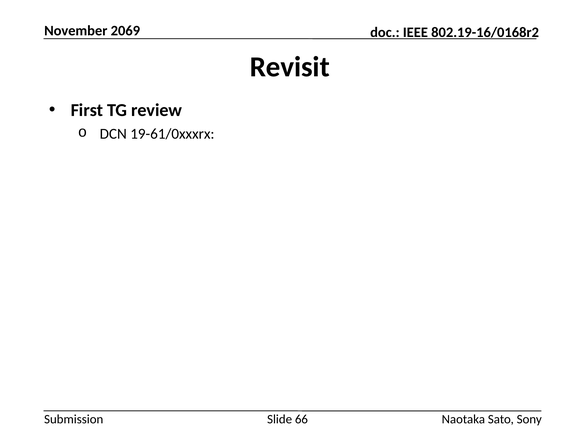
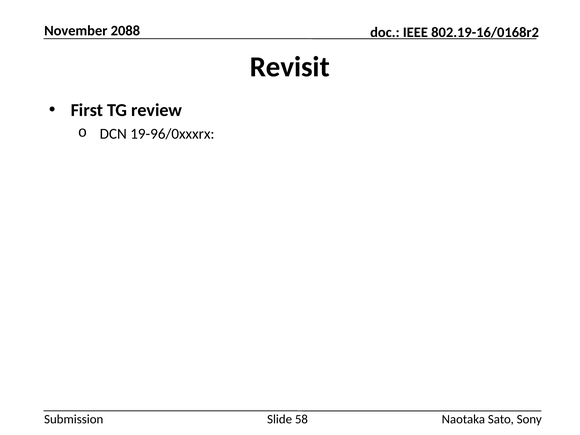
2069: 2069 -> 2088
19-61/0xxxrx: 19-61/0xxxrx -> 19-96/0xxxrx
66: 66 -> 58
